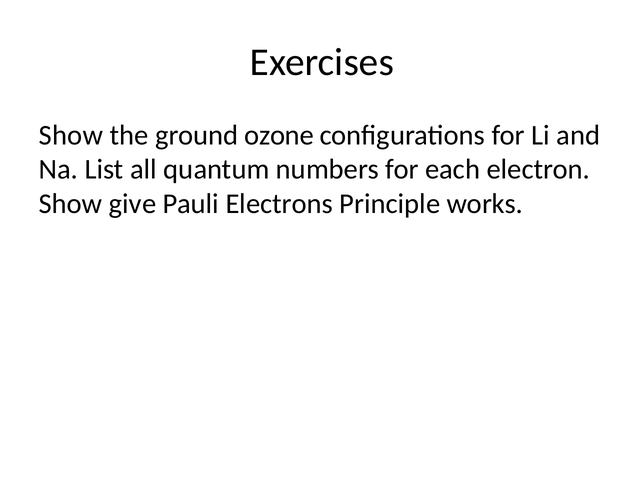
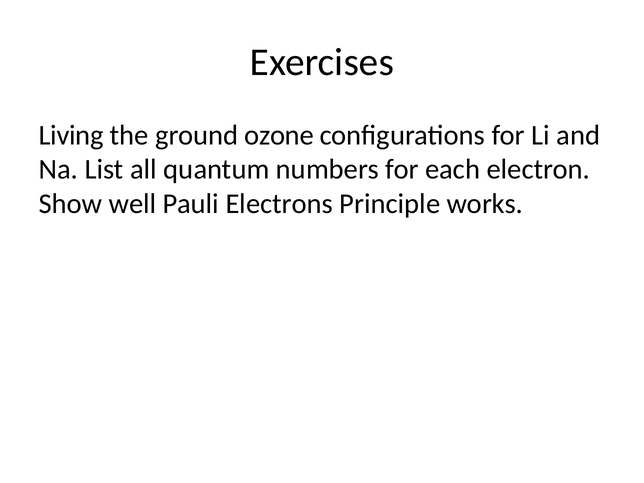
Show at (71, 135): Show -> Living
give: give -> well
